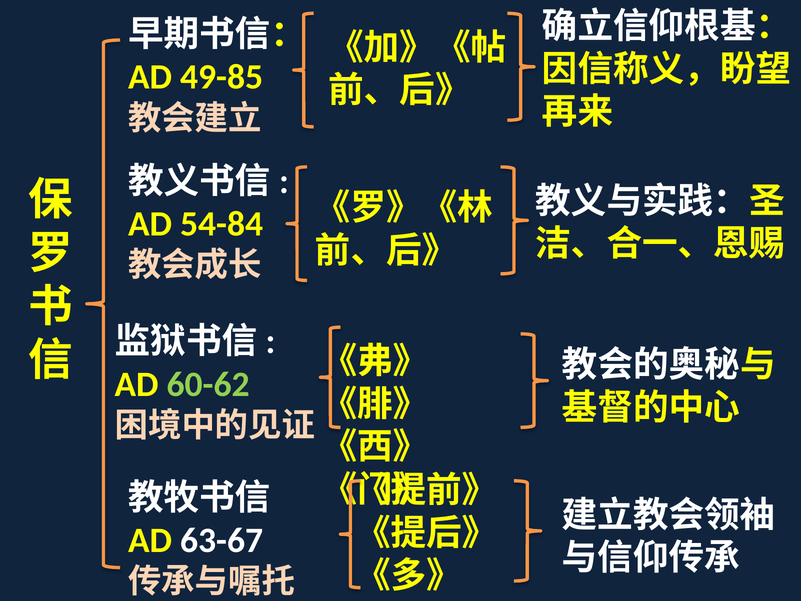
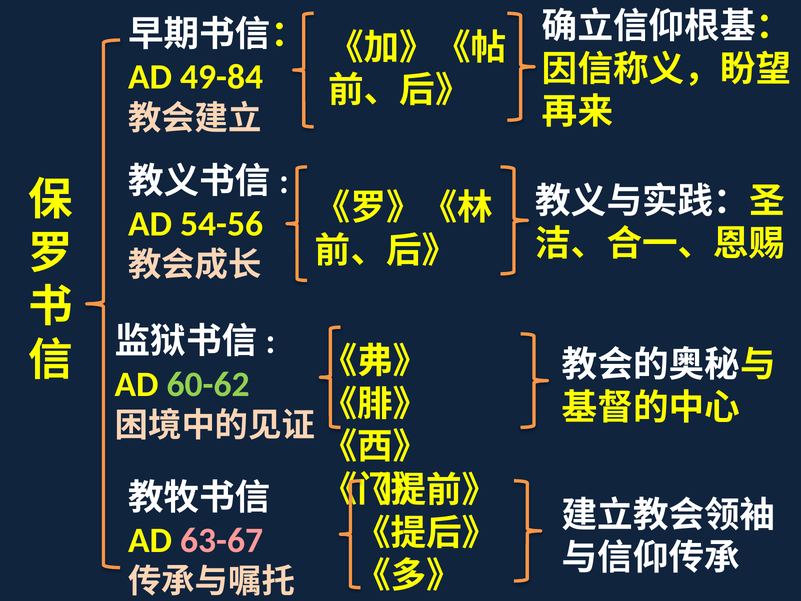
49-85: 49-85 -> 49-84
54-84: 54-84 -> 54-56
63-67 colour: white -> pink
